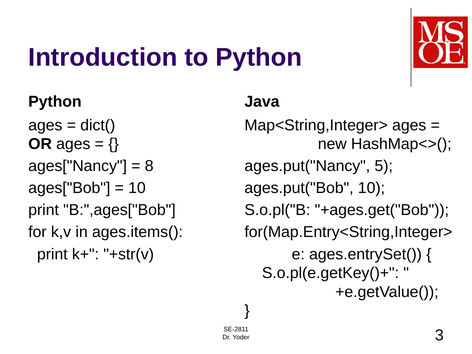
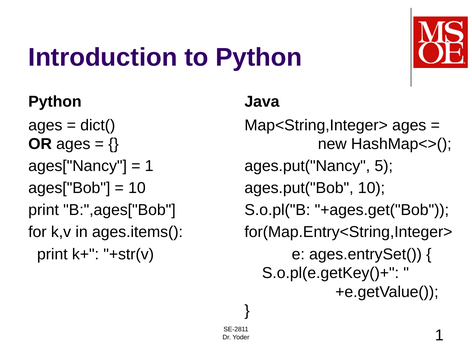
8 at (149, 166): 8 -> 1
Yoder 3: 3 -> 1
